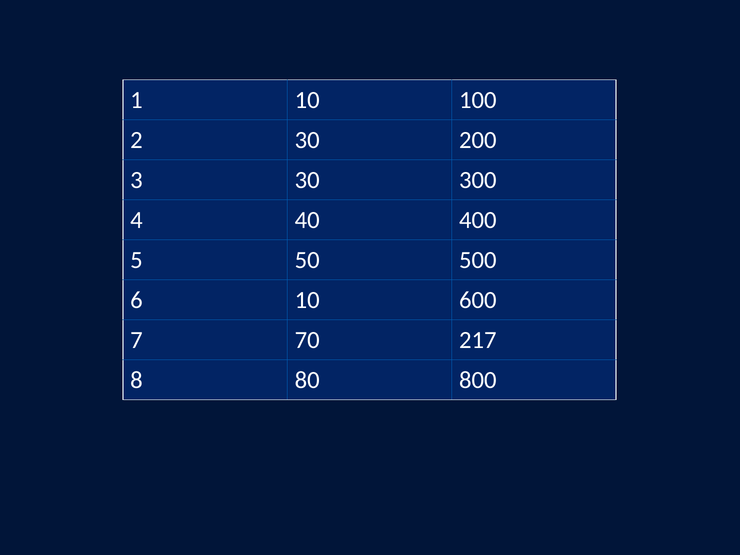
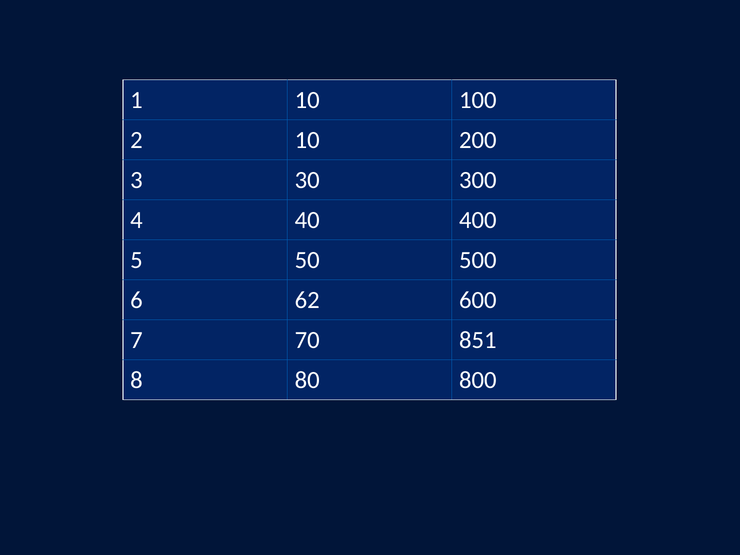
2 30: 30 -> 10
6 10: 10 -> 62
217: 217 -> 851
